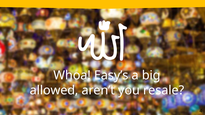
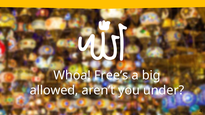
Easy’s: Easy’s -> Free’s
resale: resale -> under
